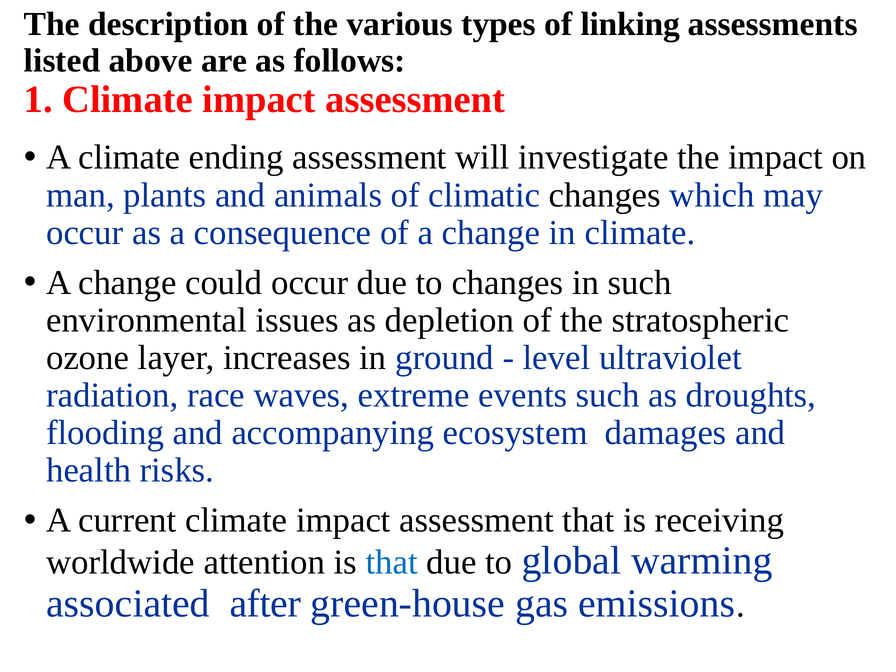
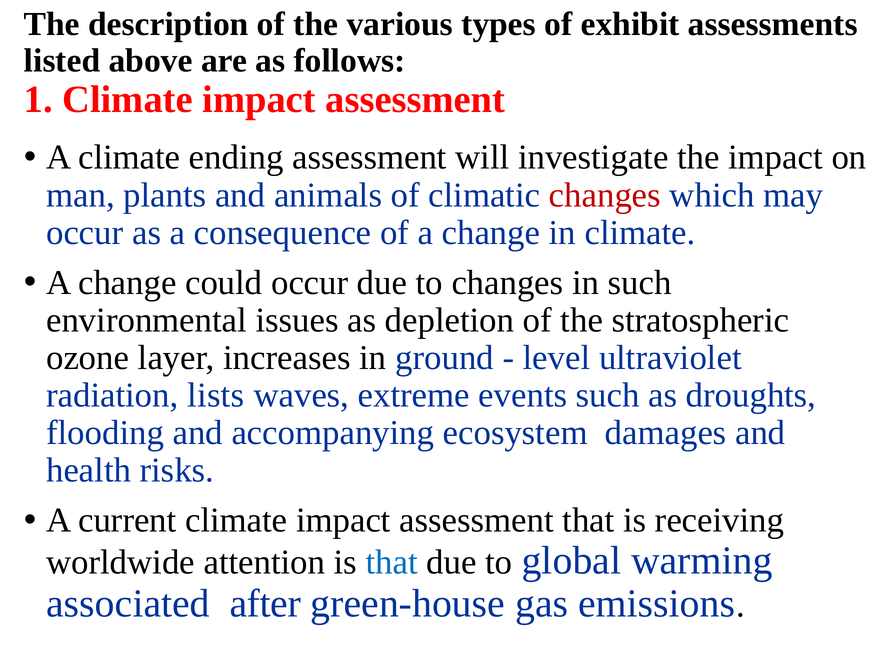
linking: linking -> exhibit
changes at (605, 195) colour: black -> red
race: race -> lists
